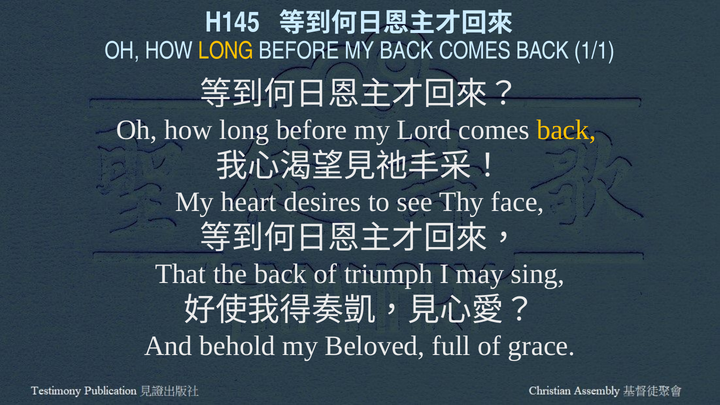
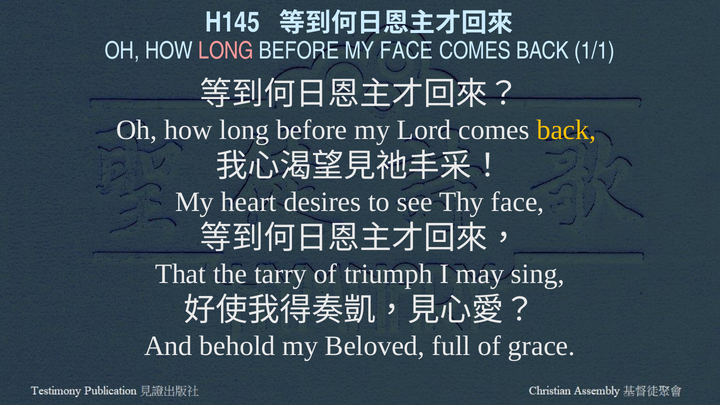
LONG at (226, 51) colour: yellow -> pink
MY BACK: BACK -> FACE
the back: back -> tarry
